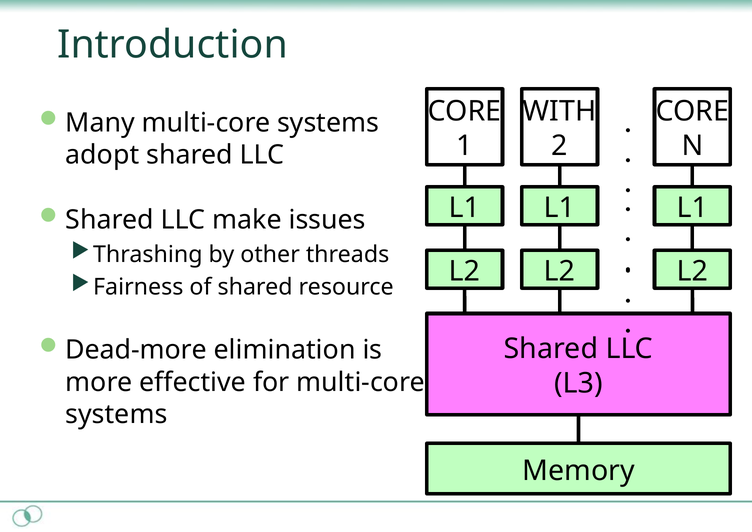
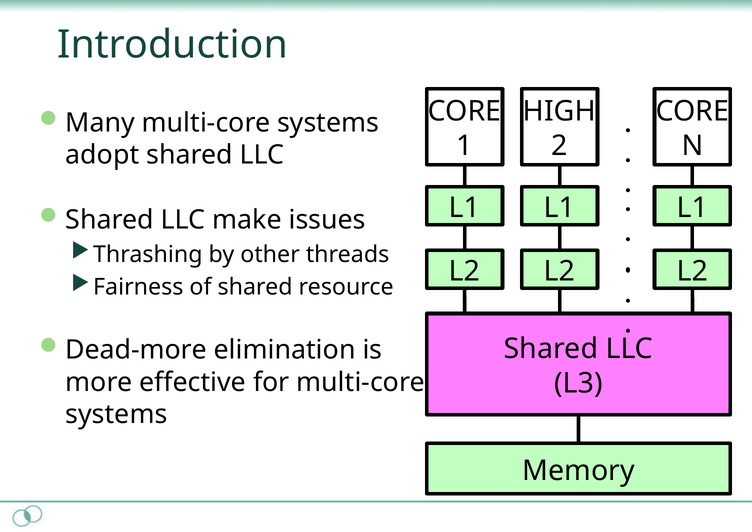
WITH: WITH -> HIGH
